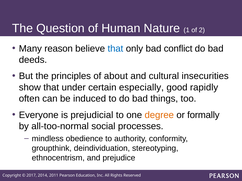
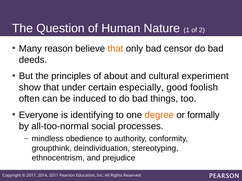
that at (115, 49) colour: blue -> orange
conflict: conflict -> censor
insecurities: insecurities -> experiment
rapidly: rapidly -> foolish
prejudicial: prejudicial -> identifying
